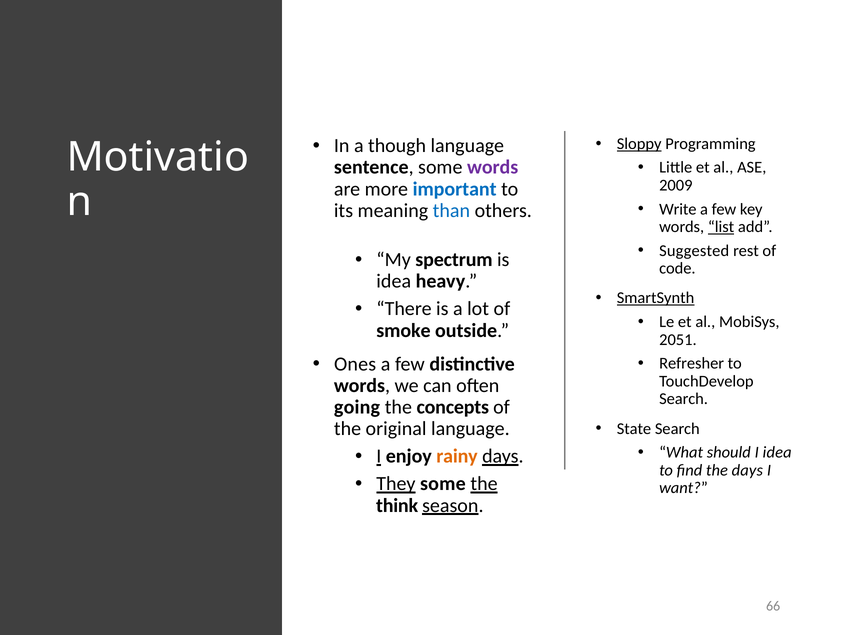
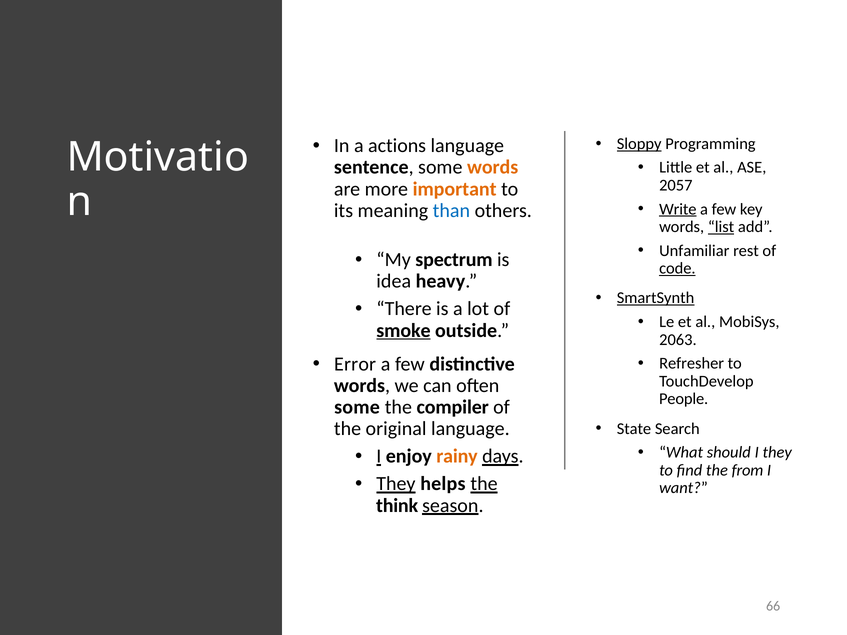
though: though -> actions
words at (493, 167) colour: purple -> orange
2009: 2009 -> 2057
important colour: blue -> orange
Write underline: none -> present
Suggested: Suggested -> Unfamiliar
code underline: none -> present
smoke underline: none -> present
2051: 2051 -> 2063
Ones: Ones -> Error
Search at (684, 399): Search -> People
going at (357, 407): going -> some
concepts: concepts -> compiler
I idea: idea -> they
the days: days -> from
They some: some -> helps
